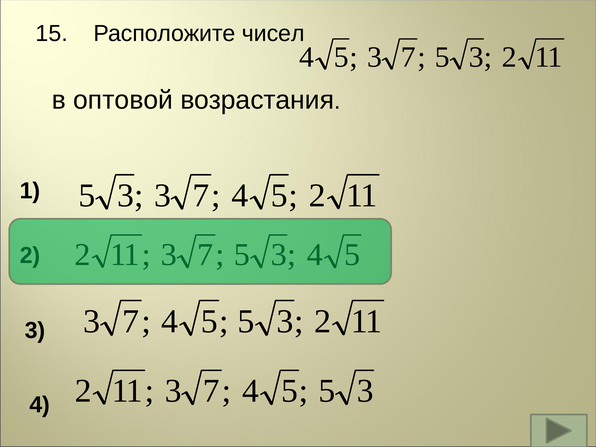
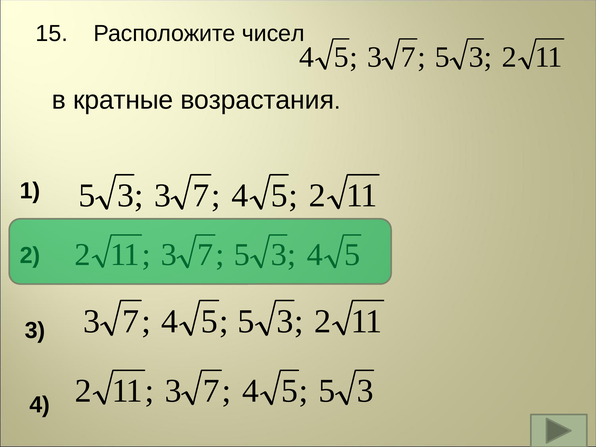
оптовой: оптовой -> кратные
